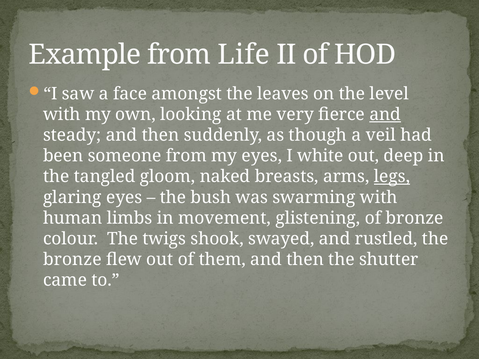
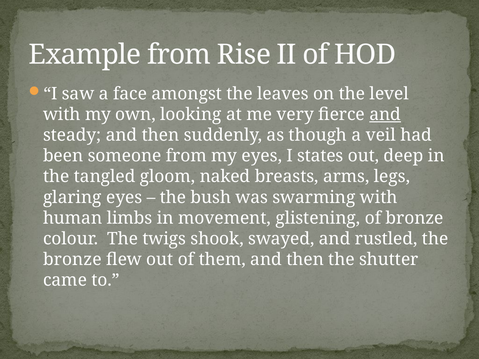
Life: Life -> Rise
white: white -> states
legs underline: present -> none
